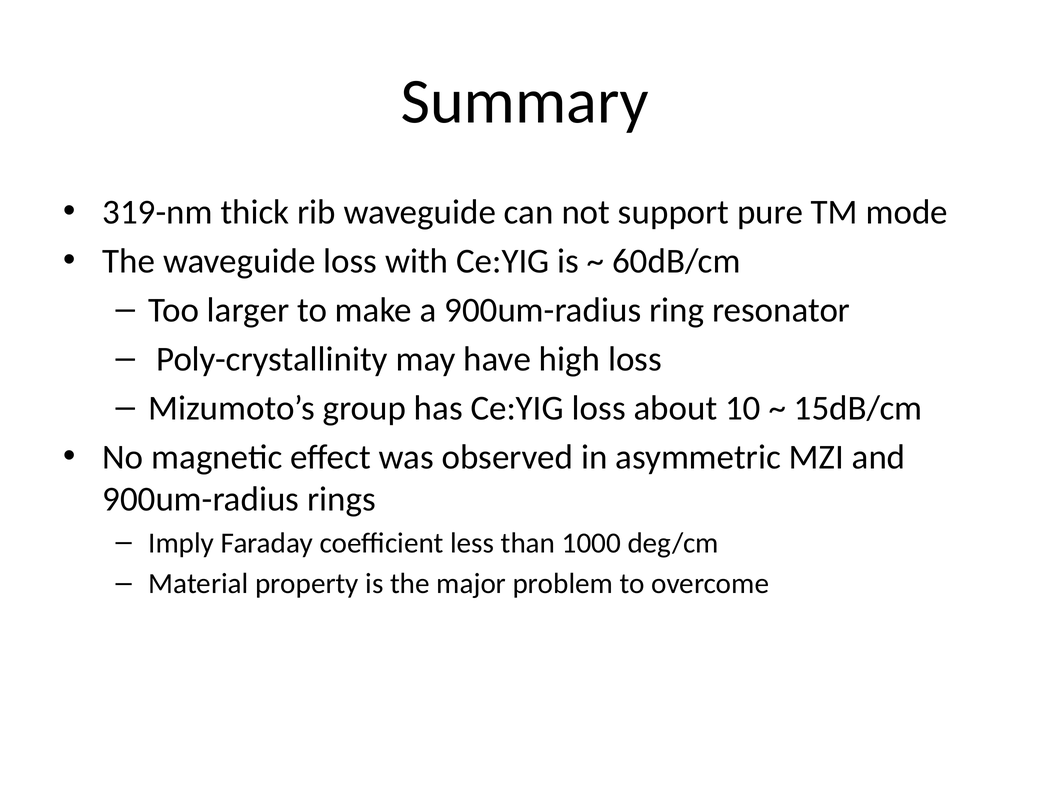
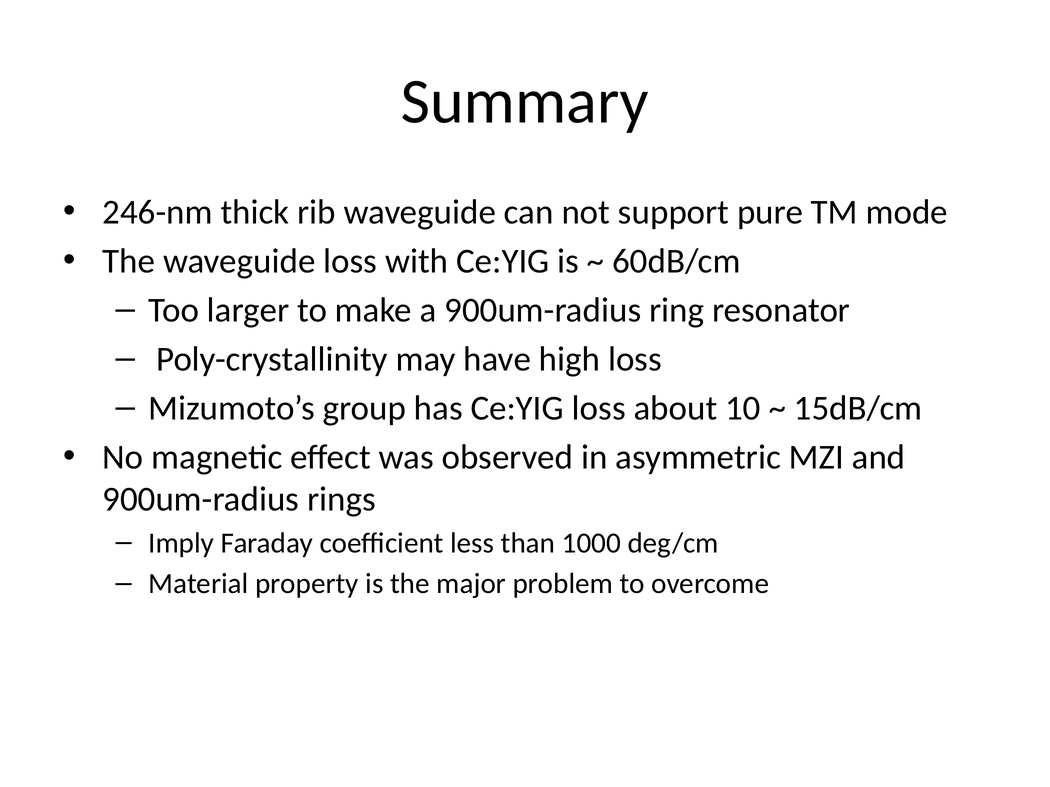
319-nm: 319-nm -> 246-nm
